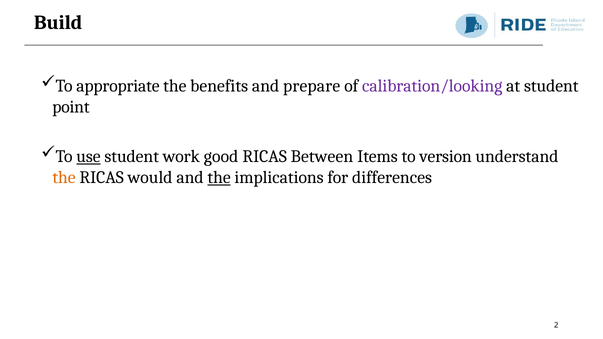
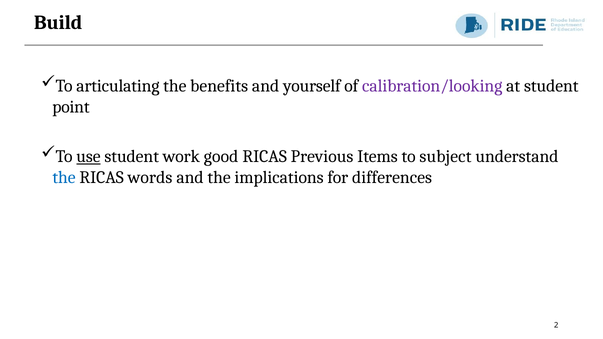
appropriate: appropriate -> articulating
prepare: prepare -> yourself
Between: Between -> Previous
version: version -> subject
the at (64, 178) colour: orange -> blue
would: would -> words
the at (219, 178) underline: present -> none
